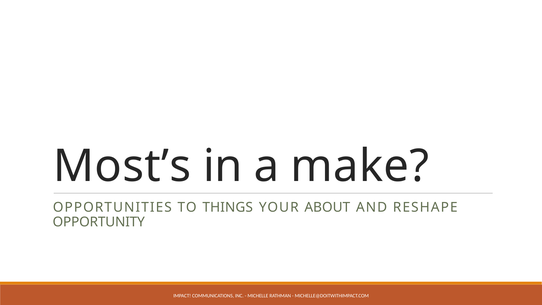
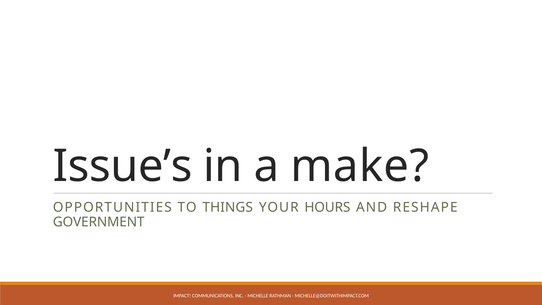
Most’s: Most’s -> Issue’s
ABOUT: ABOUT -> HOURS
OPPORTUNITY: OPPORTUNITY -> GOVERNMENT
